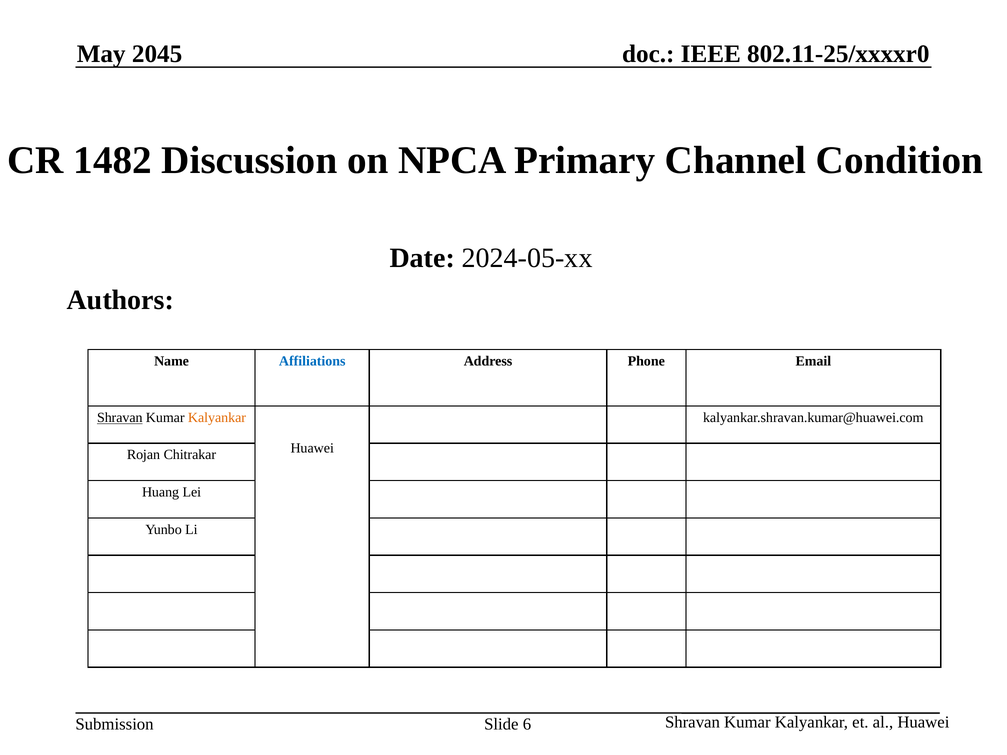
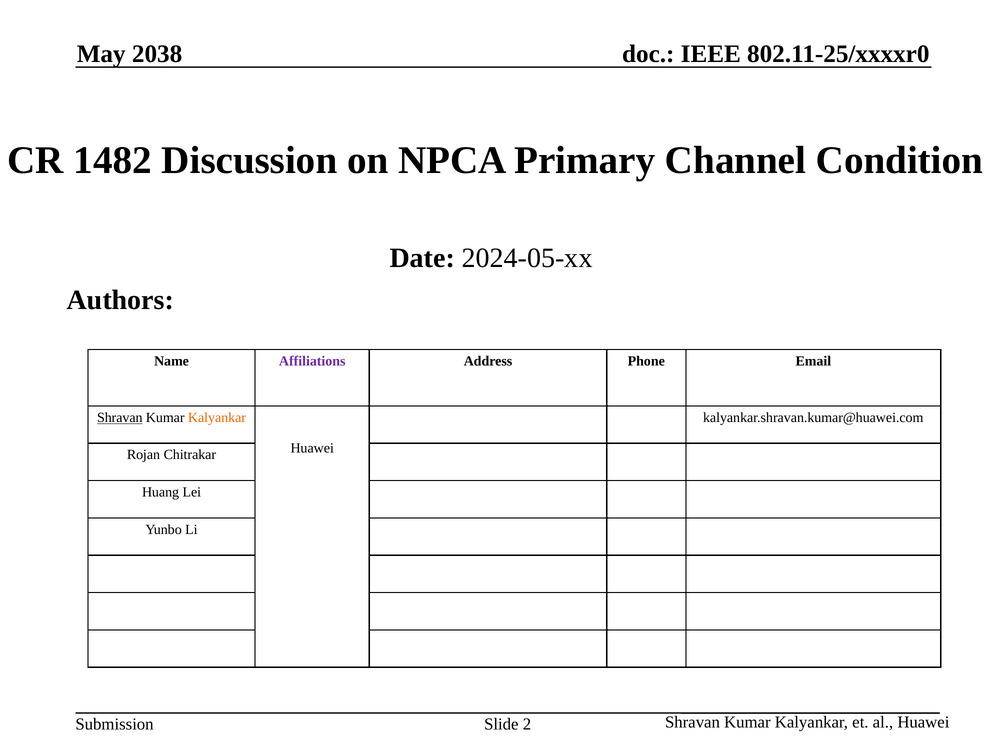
2045: 2045 -> 2038
Affiliations colour: blue -> purple
6: 6 -> 2
